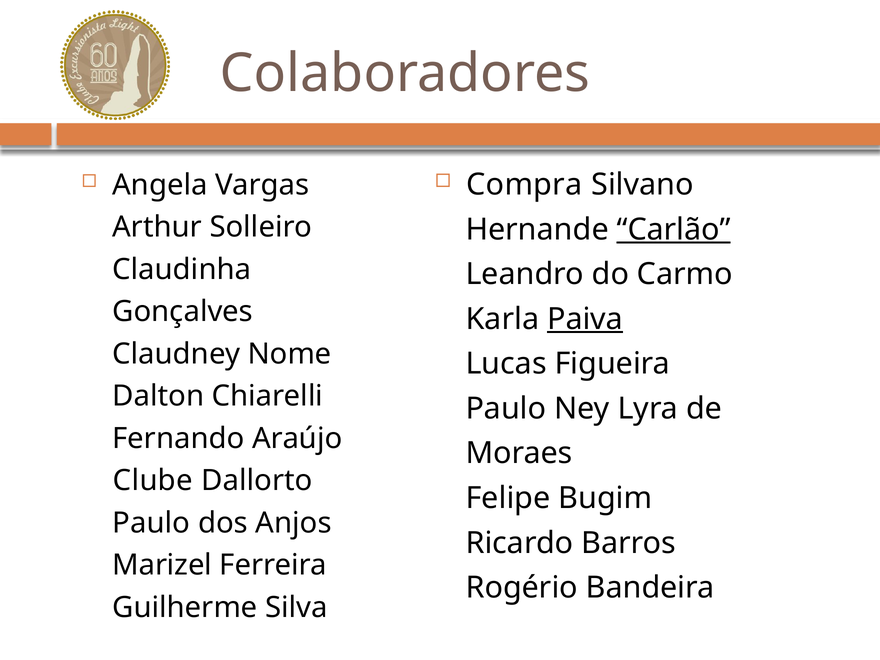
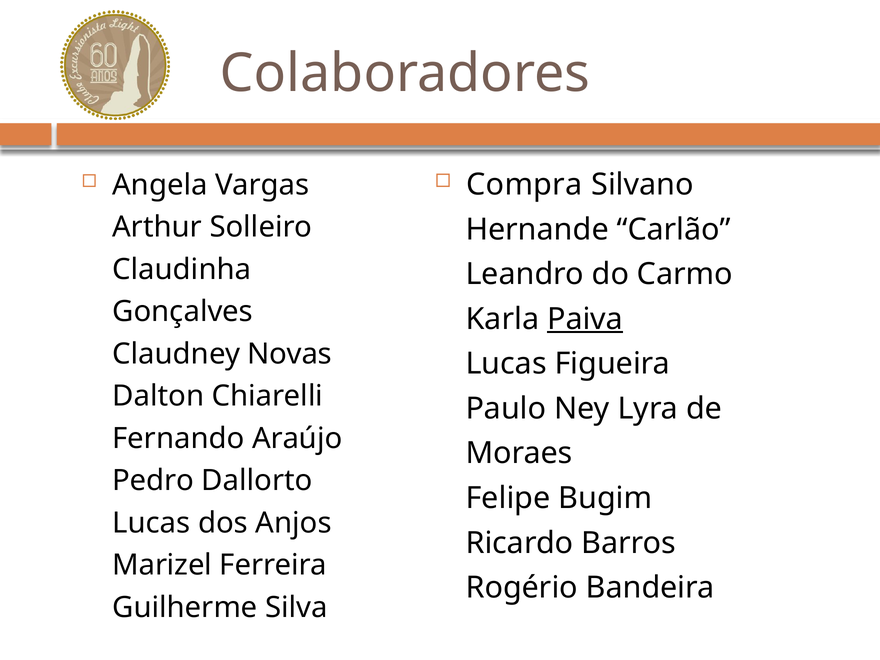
Carlão underline: present -> none
Nome: Nome -> Novas
Clube: Clube -> Pedro
Paulo at (151, 523): Paulo -> Lucas
